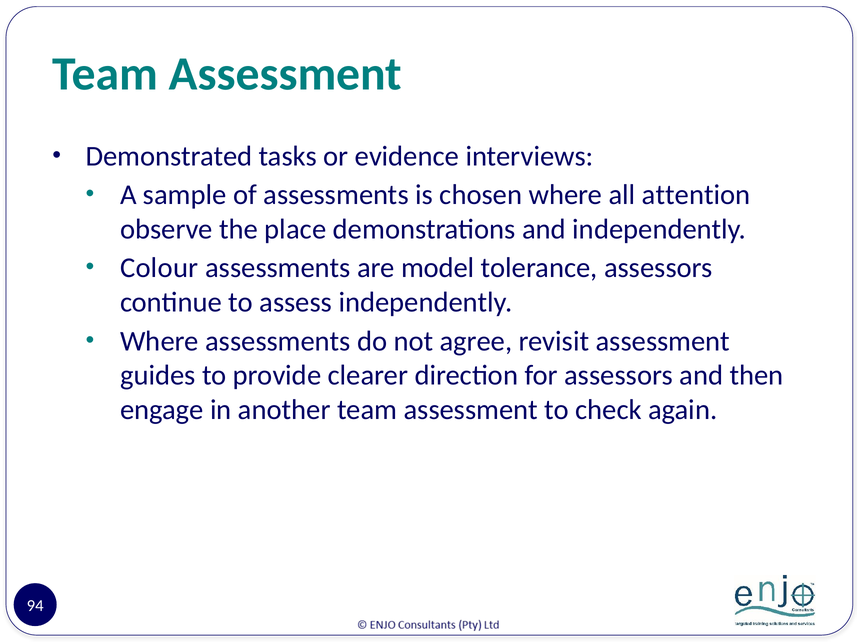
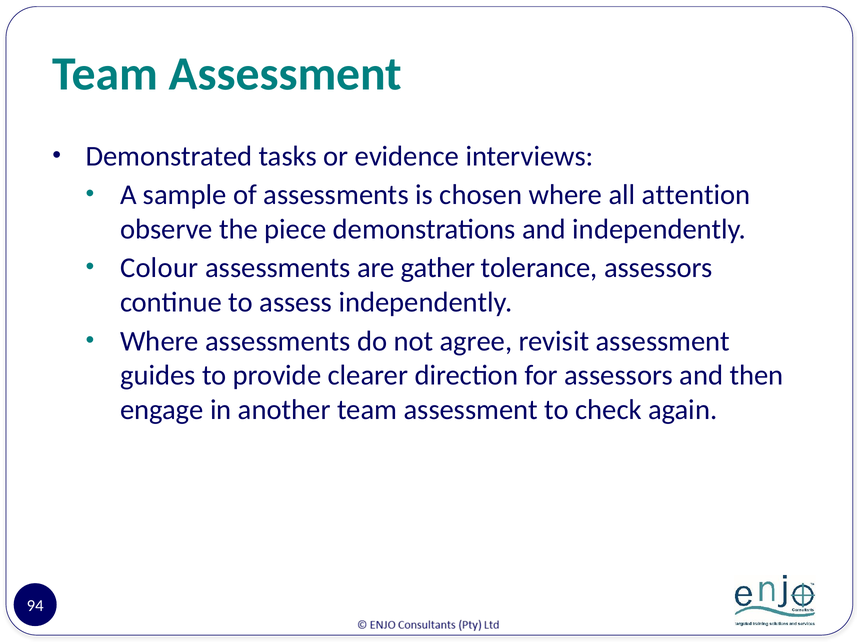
place: place -> piece
model: model -> gather
